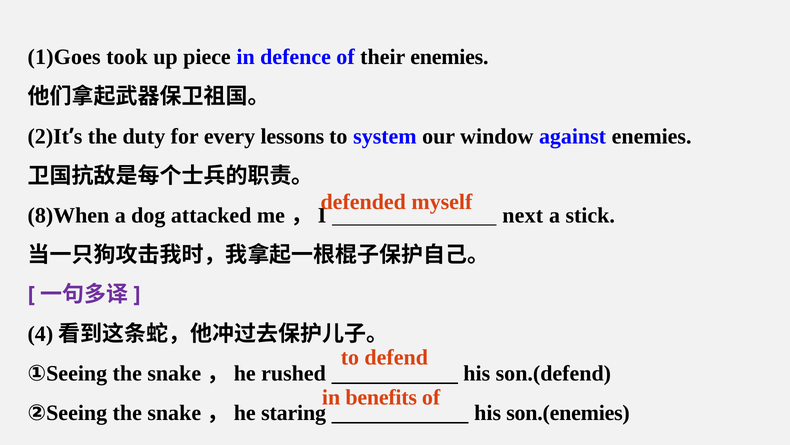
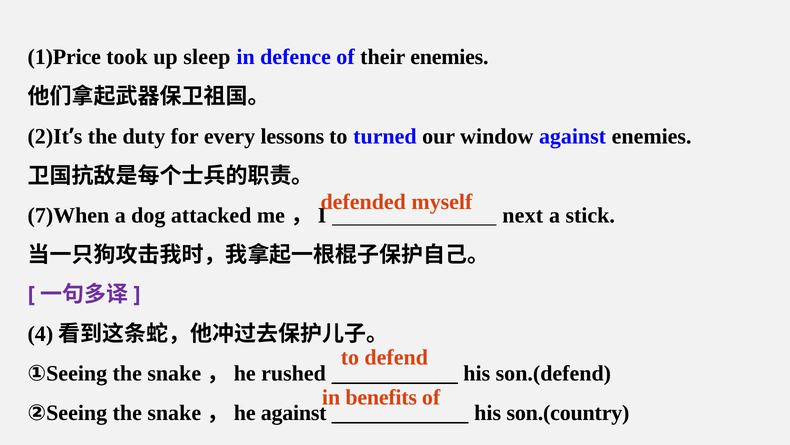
1)Goes: 1)Goes -> 1)Price
piece: piece -> sleep
system: system -> turned
8)When: 8)When -> 7)When
snake，he staring: staring -> against
son.(enemies: son.(enemies -> son.(country
